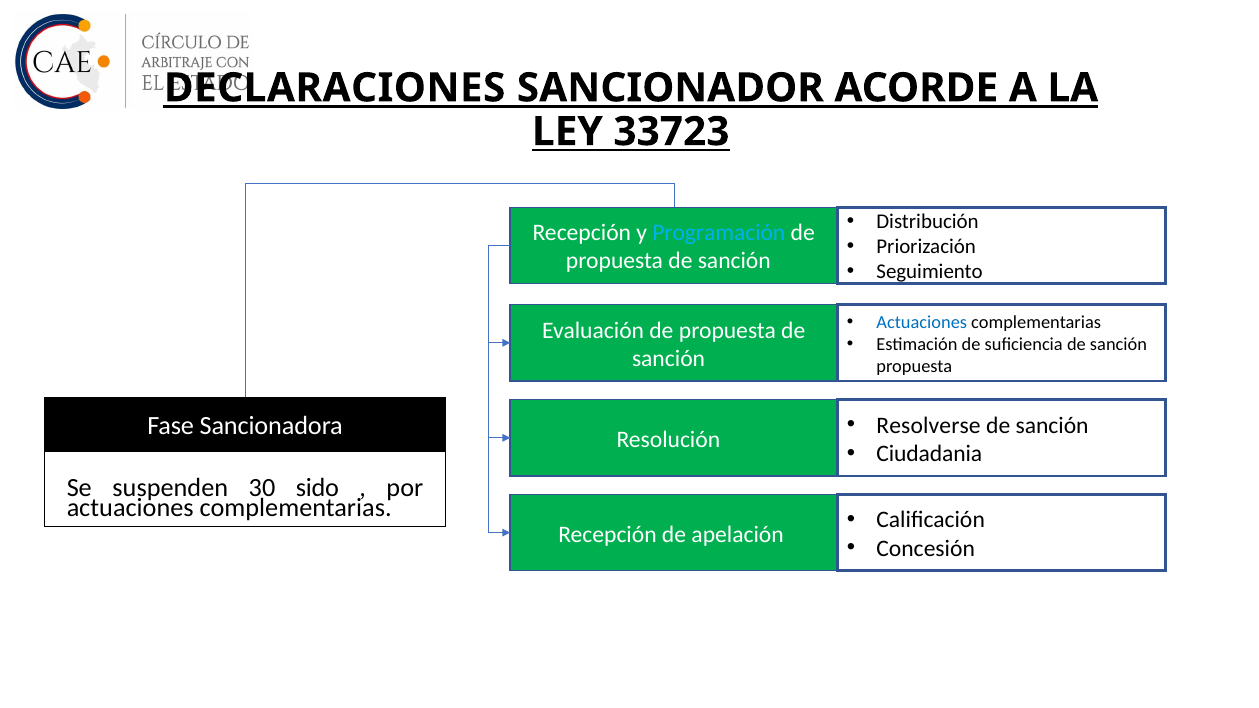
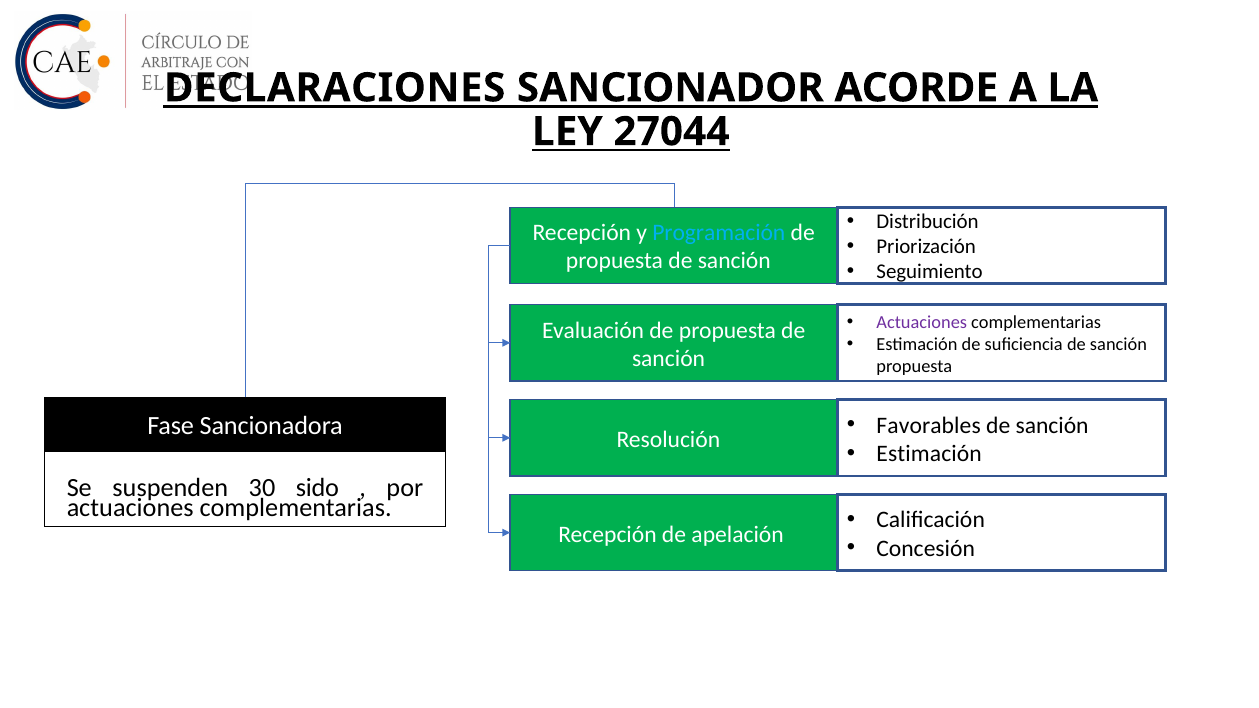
33723: 33723 -> 27044
Actuaciones at (922, 322) colour: blue -> purple
Resolverse: Resolverse -> Favorables
Ciudadania at (929, 454): Ciudadania -> Estimación
